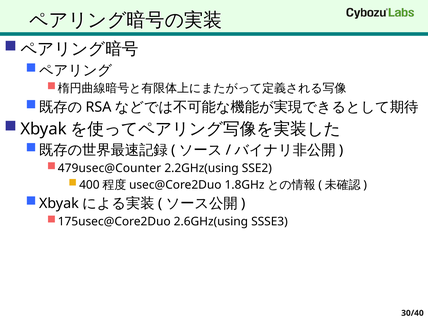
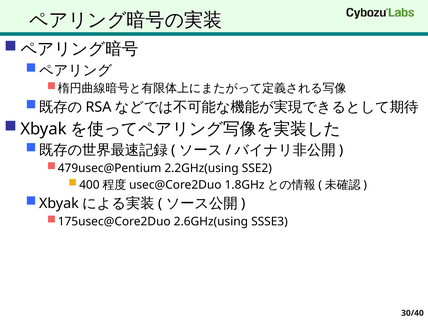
479usec@Counter: 479usec@Counter -> 479usec@Pentium
